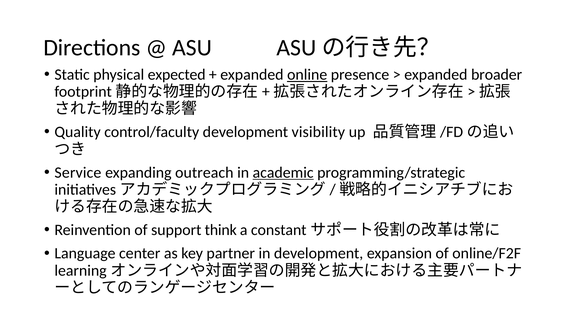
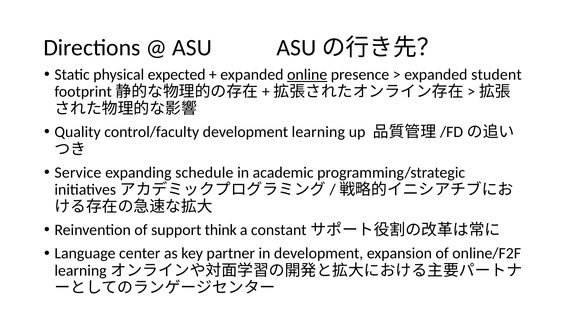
broader: broader -> student
visibility: visibility -> learning
outreach: outreach -> schedule
academic underline: present -> none
